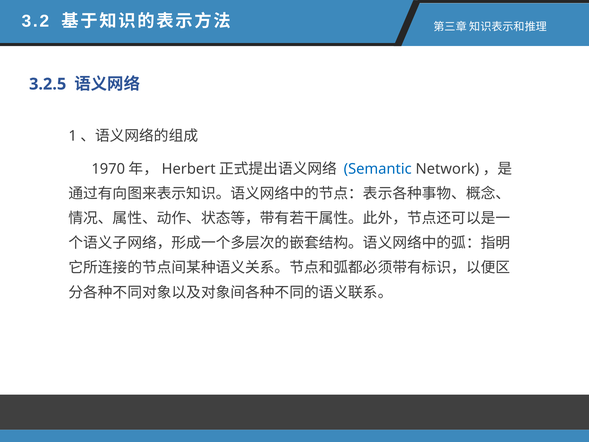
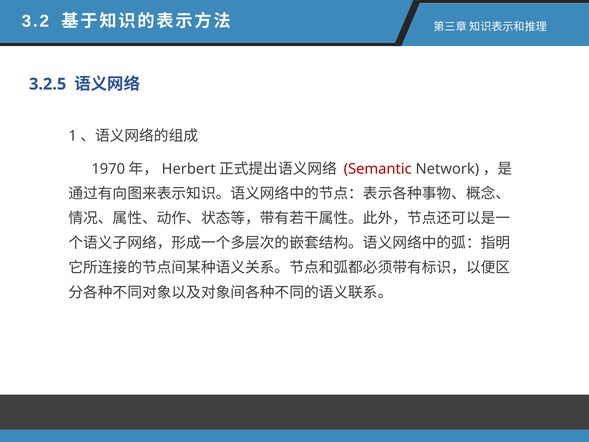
Semantic colour: blue -> red
